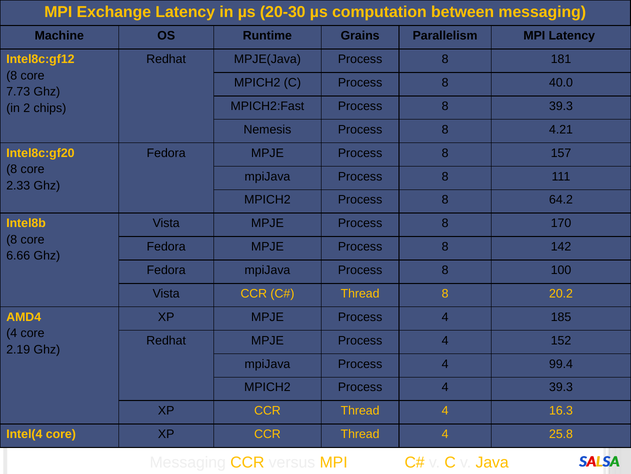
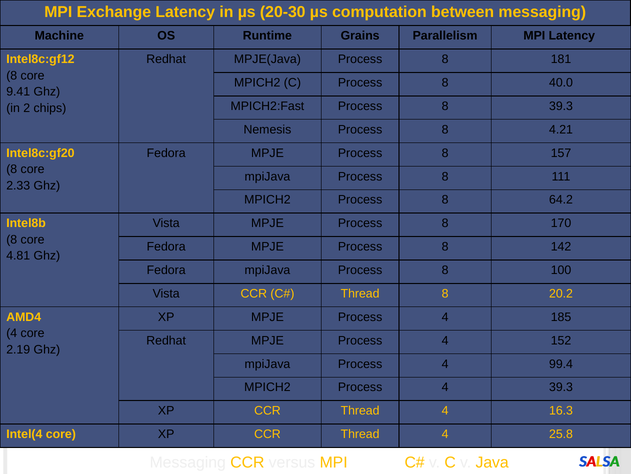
7.73: 7.73 -> 9.41
6.66: 6.66 -> 4.81
